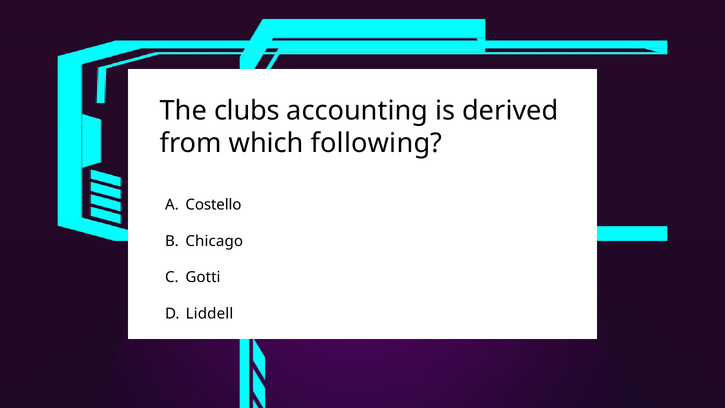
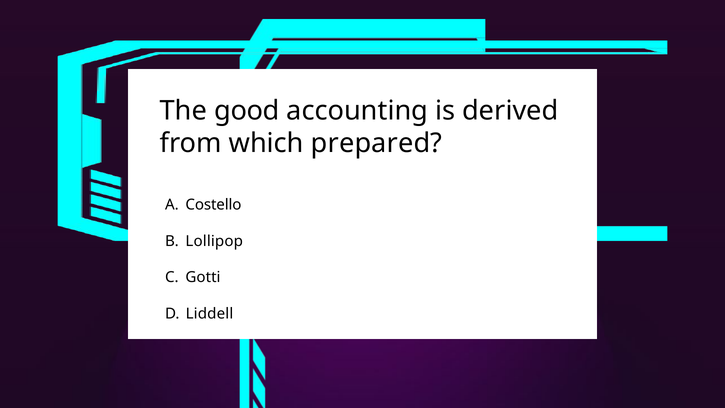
clubs: clubs -> good
following: following -> prepared
Chicago: Chicago -> Lollipop
